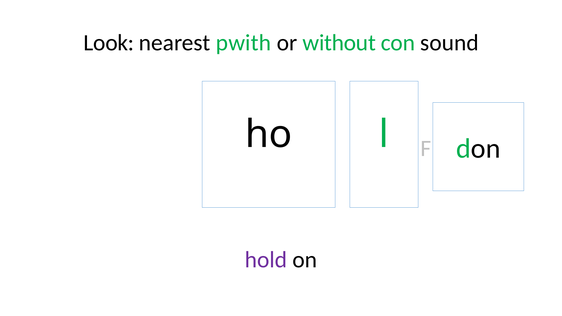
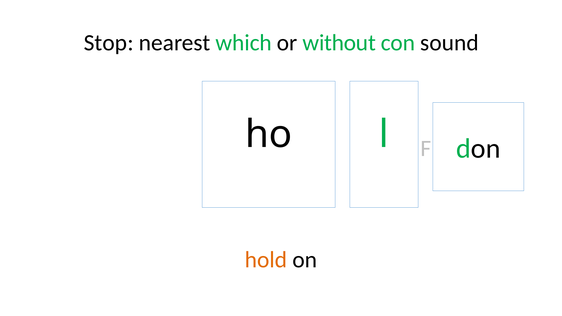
Look: Look -> Stop
pwith: pwith -> which
hold colour: purple -> orange
